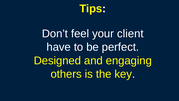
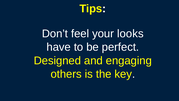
client: client -> looks
